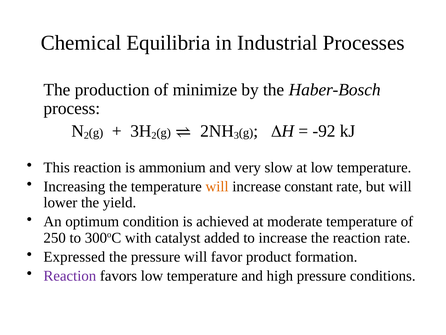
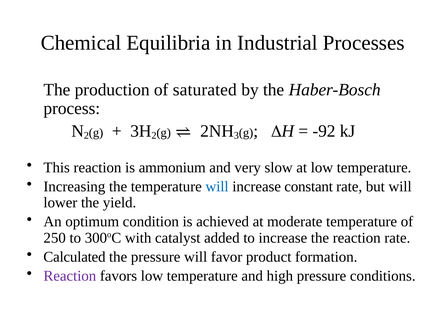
minimize: minimize -> saturated
will at (217, 186) colour: orange -> blue
Expressed: Expressed -> Calculated
